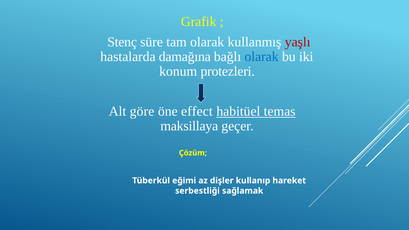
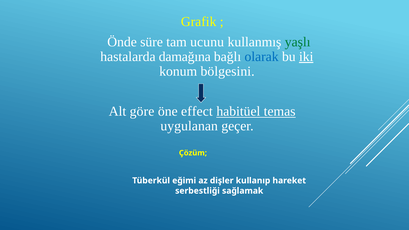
Stenç: Stenç -> Önde
tam olarak: olarak -> ucunu
yaşlı colour: red -> green
iki underline: none -> present
protezleri: protezleri -> bölgesini
maksillaya: maksillaya -> uygulanan
